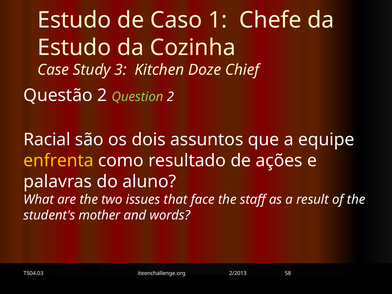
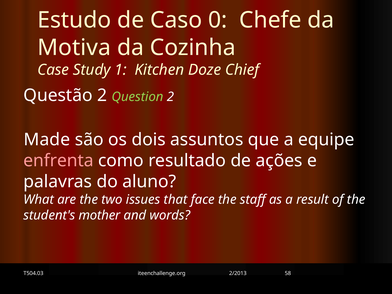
1: 1 -> 0
Estudo at (74, 48): Estudo -> Motiva
3: 3 -> 1
Racial: Racial -> Made
enfrenta colour: yellow -> pink
